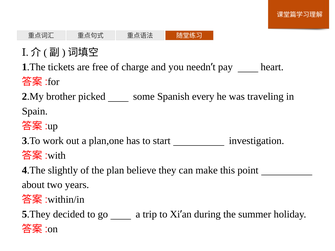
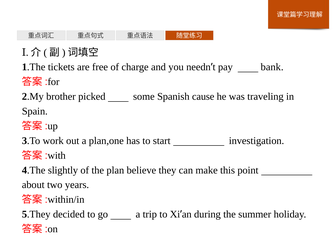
heart: heart -> bank
every: every -> cause
